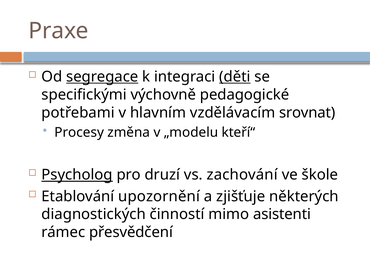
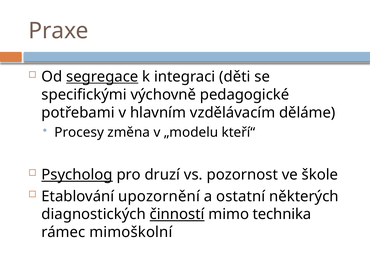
děti underline: present -> none
srovnat: srovnat -> děláme
zachování: zachování -> pozornost
zjišťuje: zjišťuje -> ostatní
činností underline: none -> present
asistenti: asistenti -> technika
přesvědčení: přesvědčení -> mimoškolní
